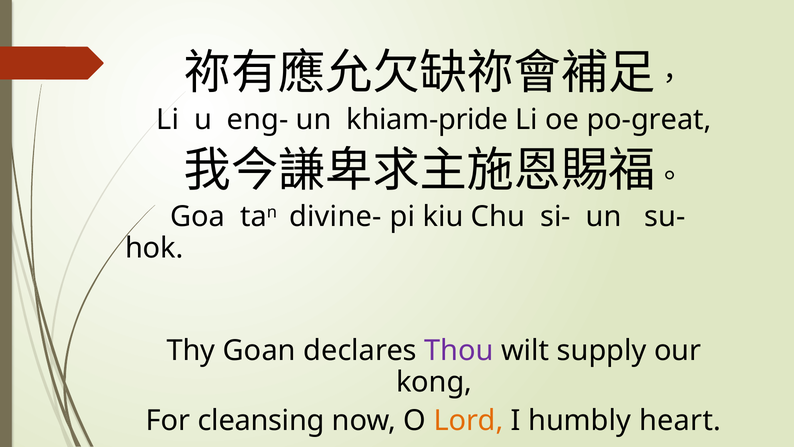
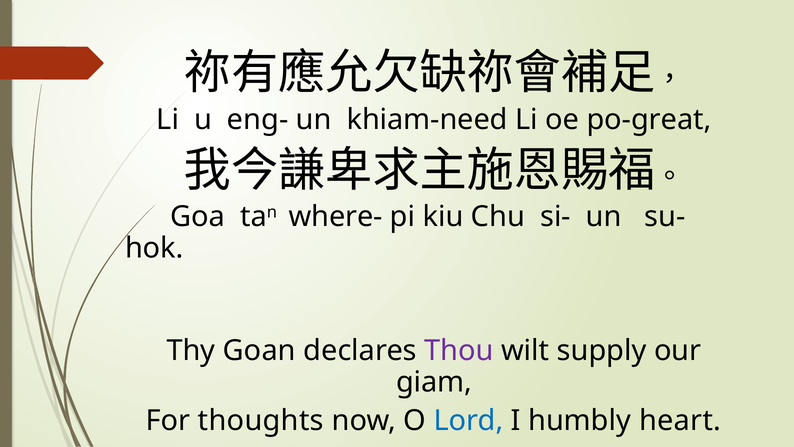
khiam-pride: khiam-pride -> khiam-need
divine-: divine- -> where-
kong: kong -> giam
cleansing: cleansing -> thoughts
Lord colour: orange -> blue
